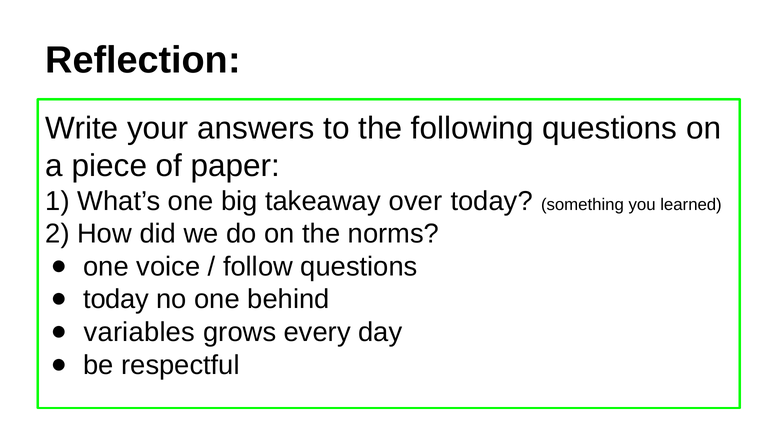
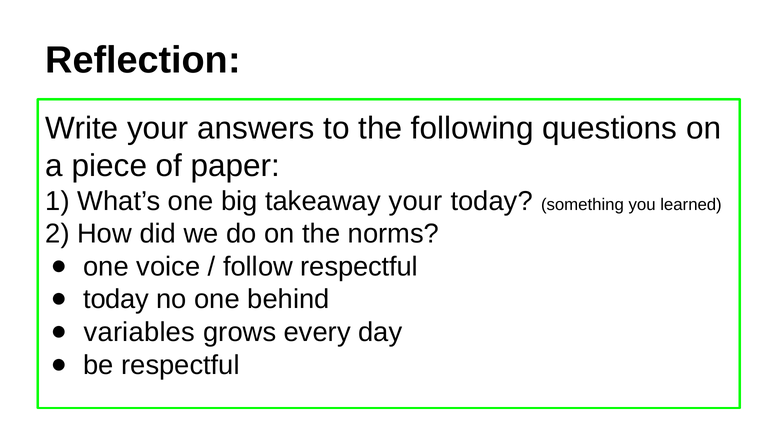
takeaway over: over -> your
follow questions: questions -> respectful
